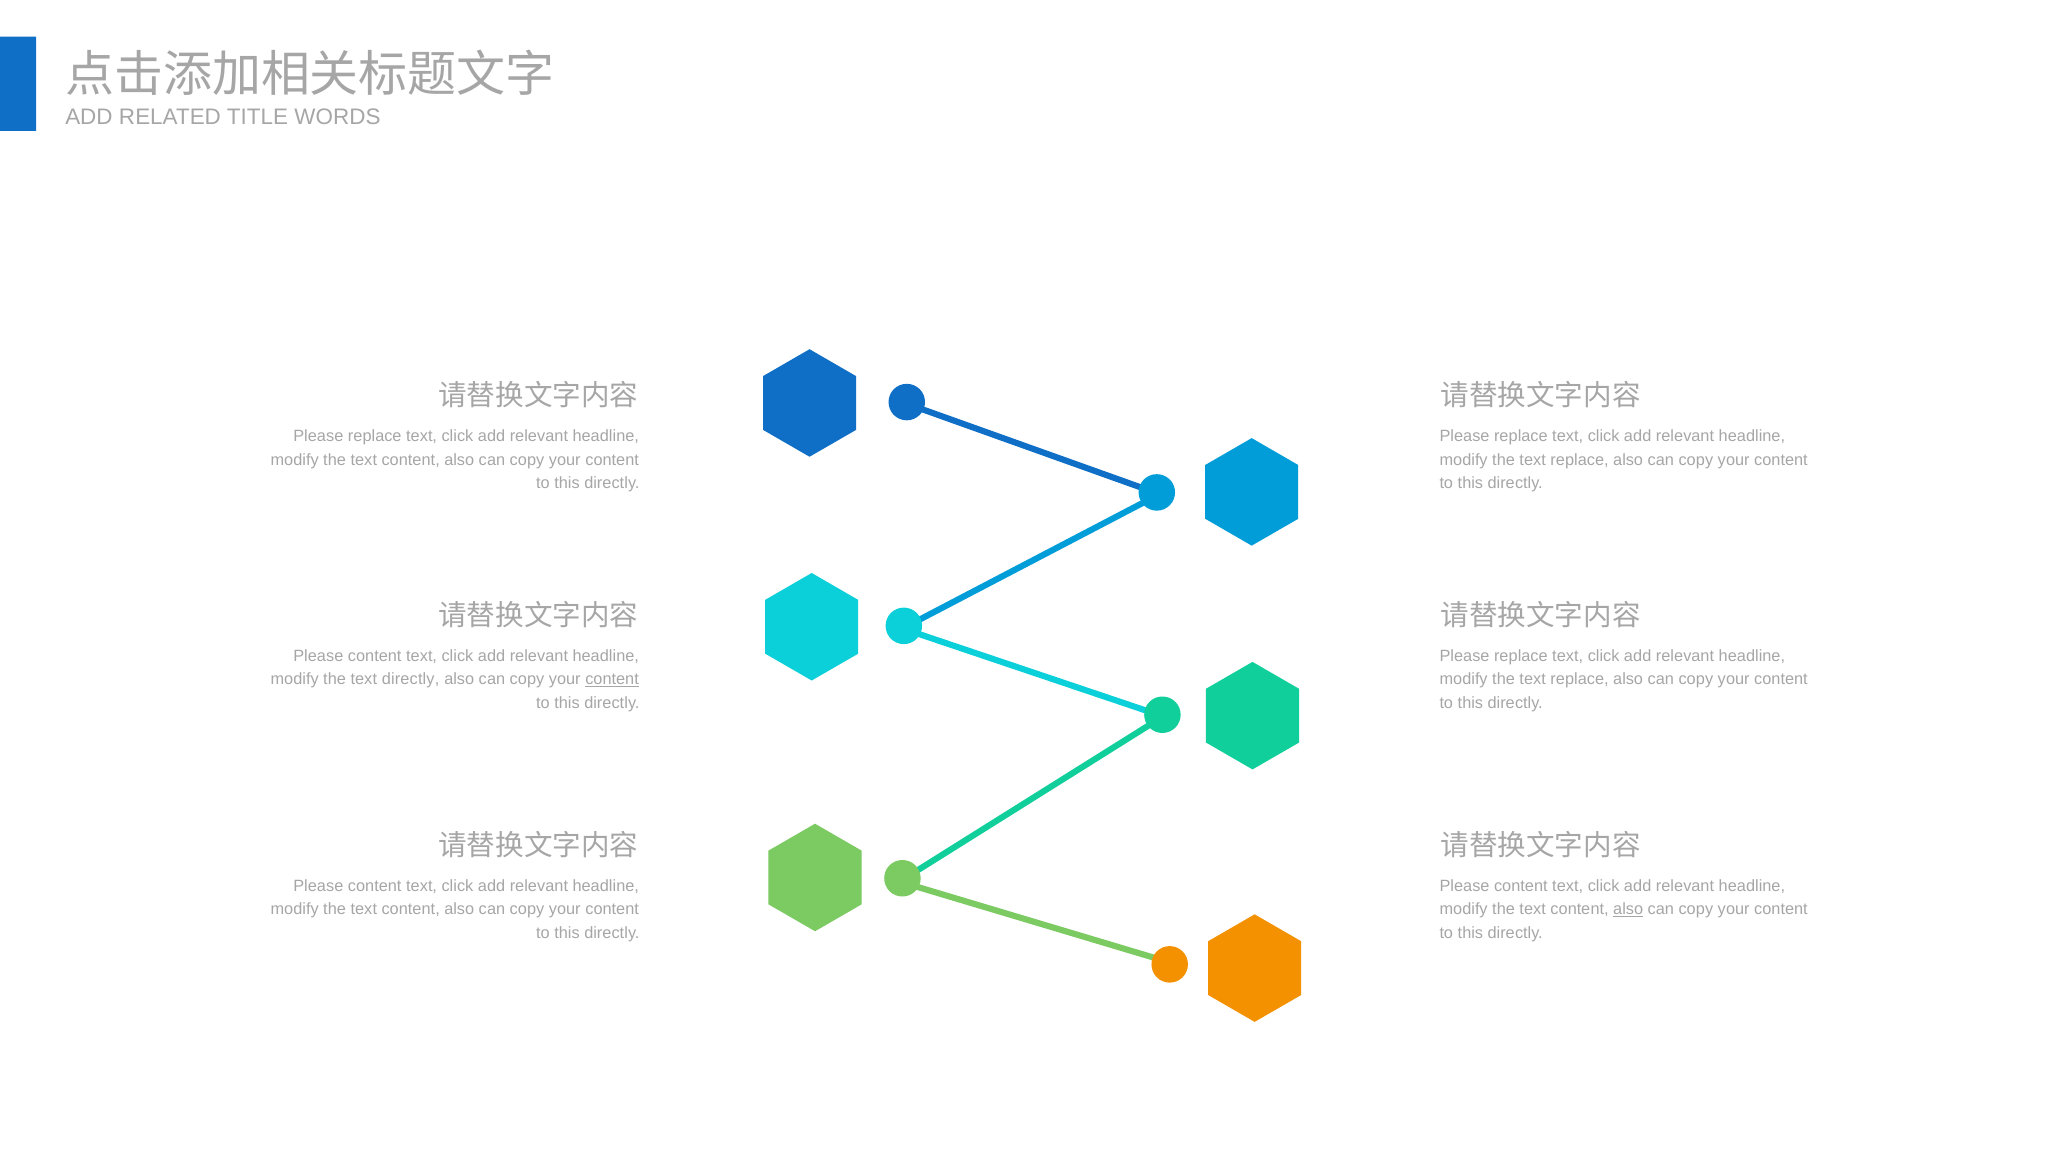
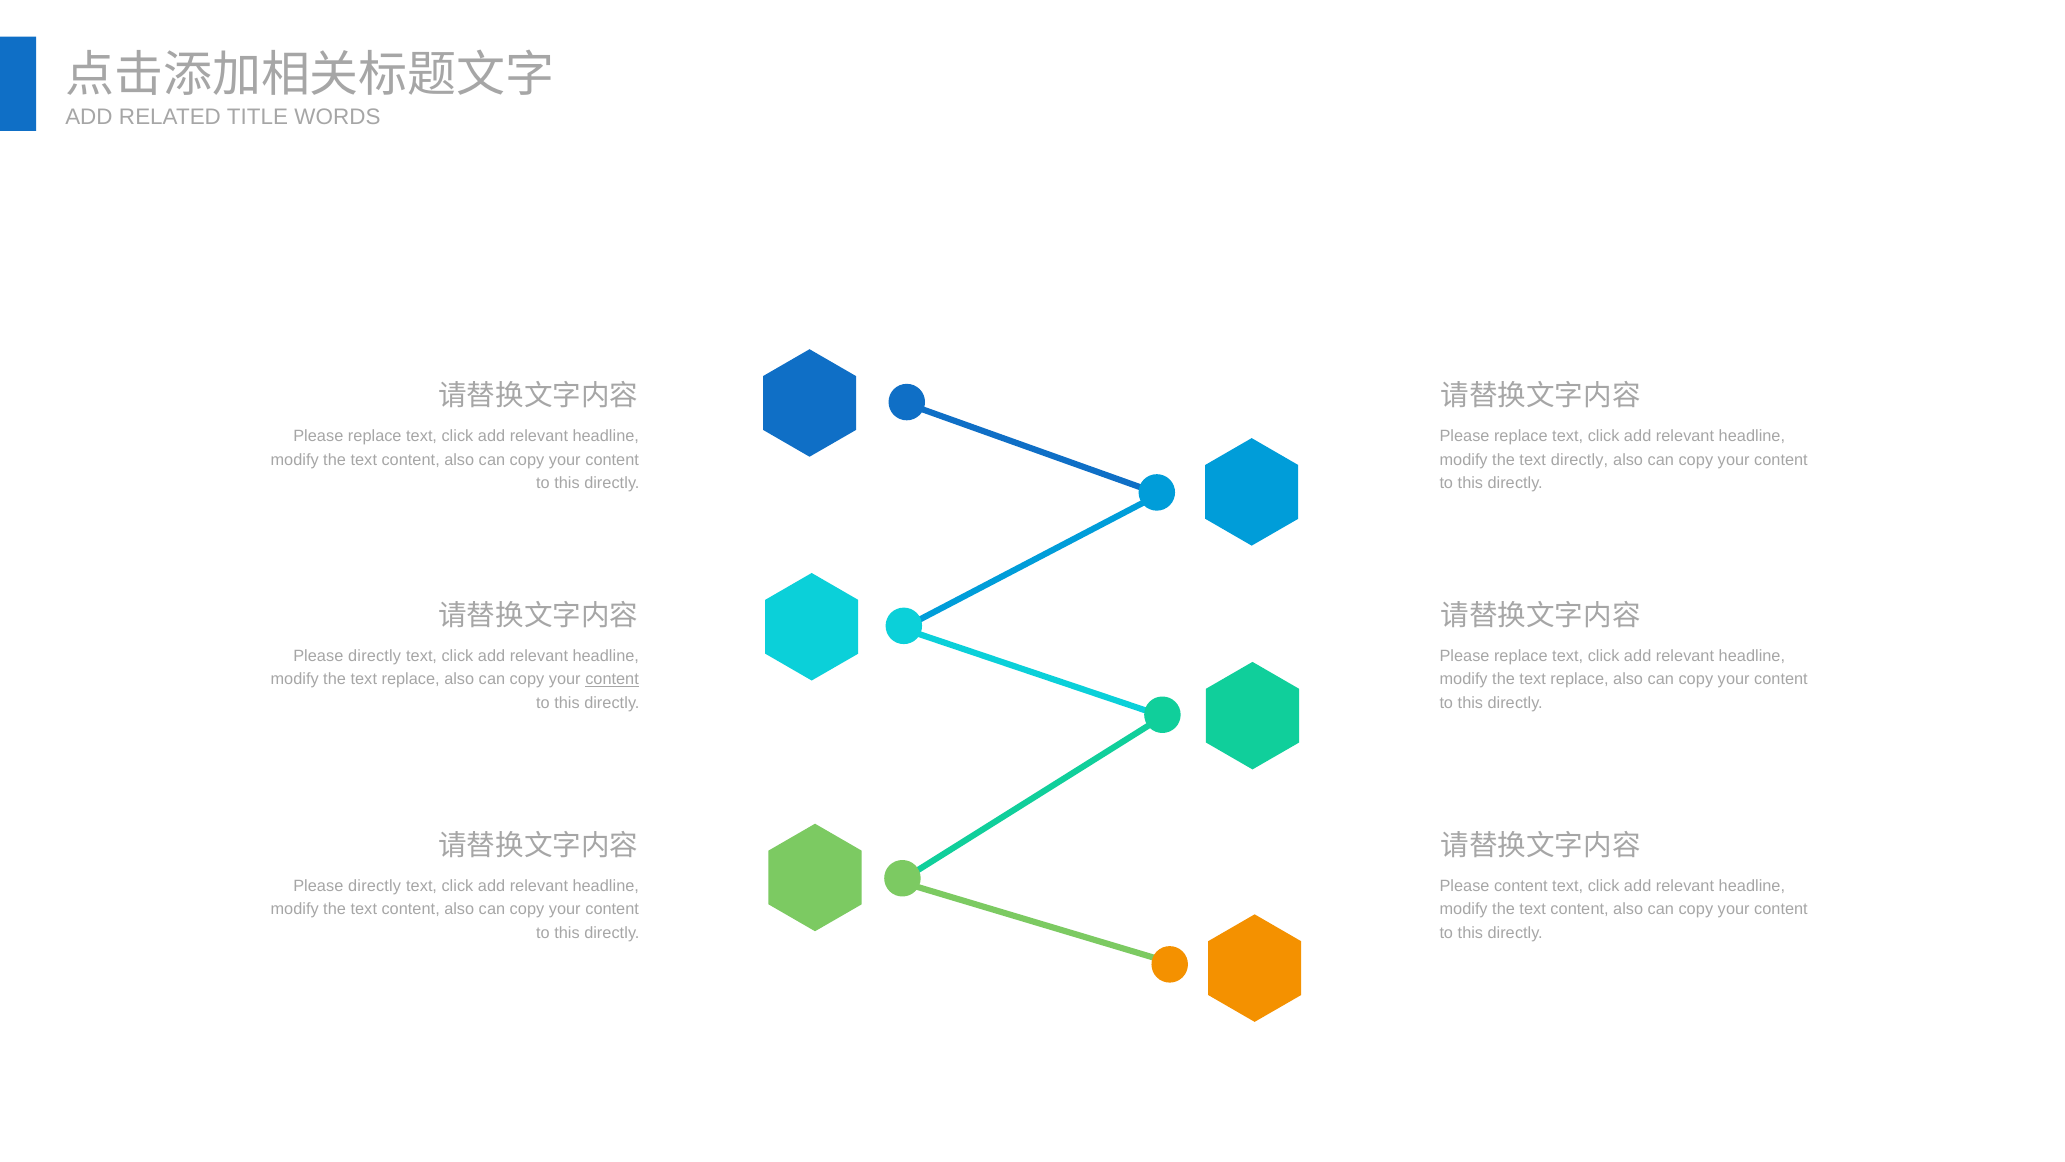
replace at (1580, 459): replace -> directly
content at (375, 656): content -> directly
directly at (411, 679): directly -> replace
content at (375, 886): content -> directly
also at (1628, 909) underline: present -> none
